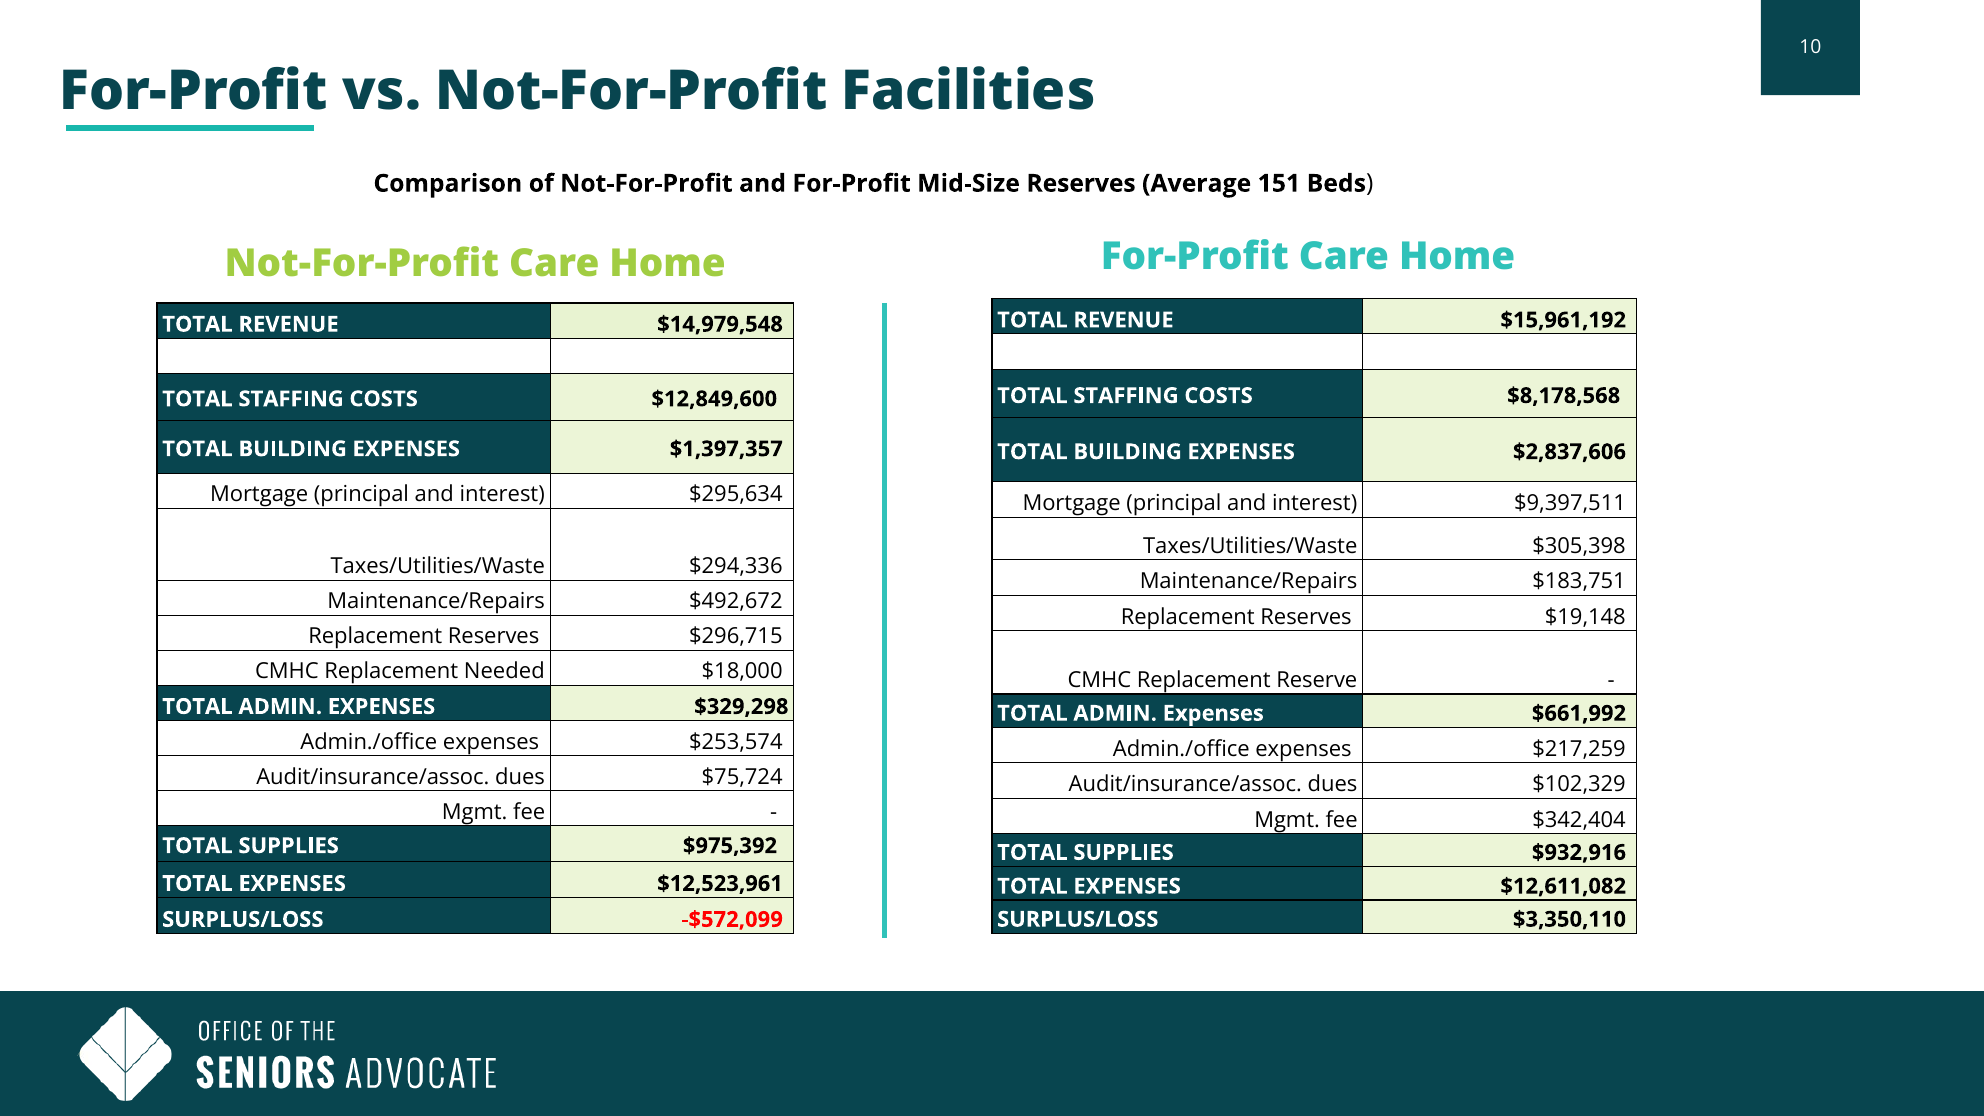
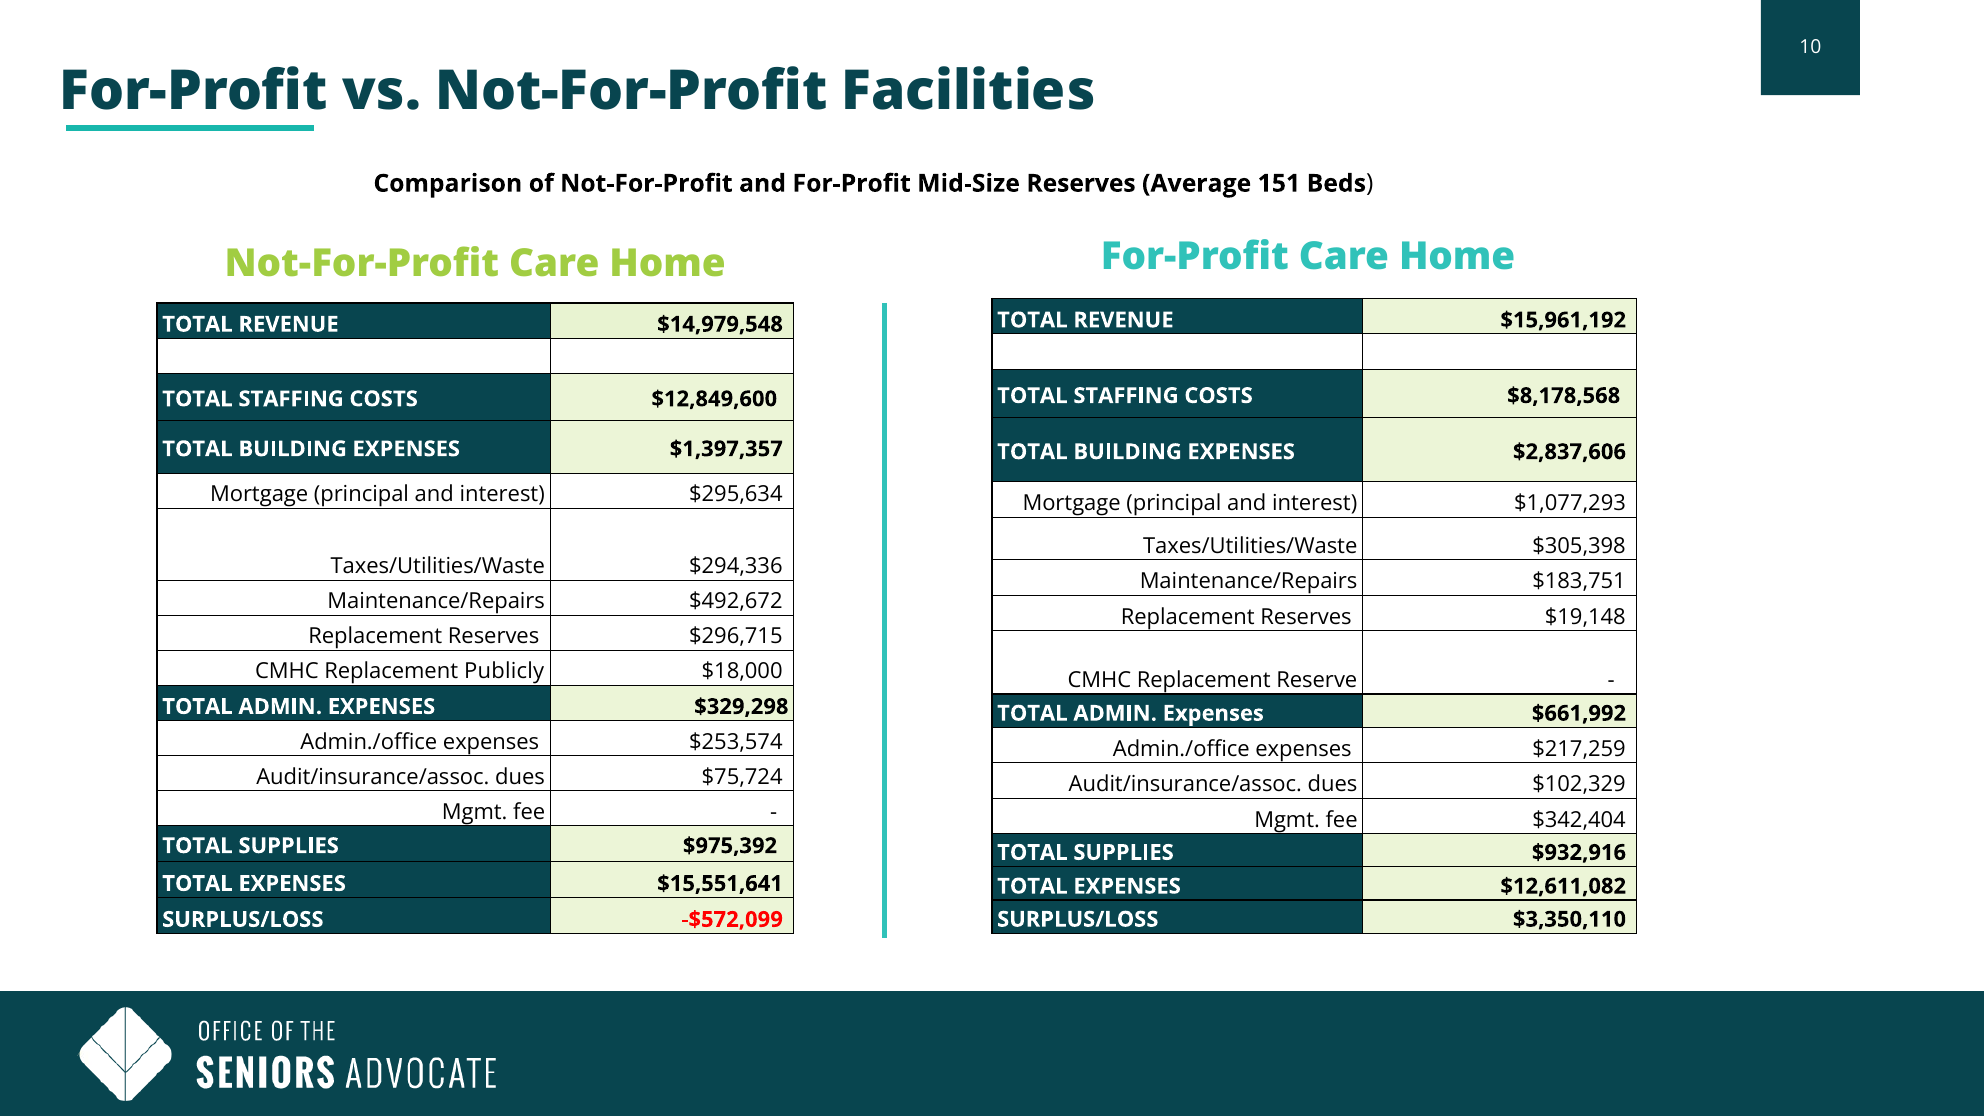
$9,397,511: $9,397,511 -> $1,077,293
Needed: Needed -> Publicly
$12,523,961: $12,523,961 -> $15,551,641
